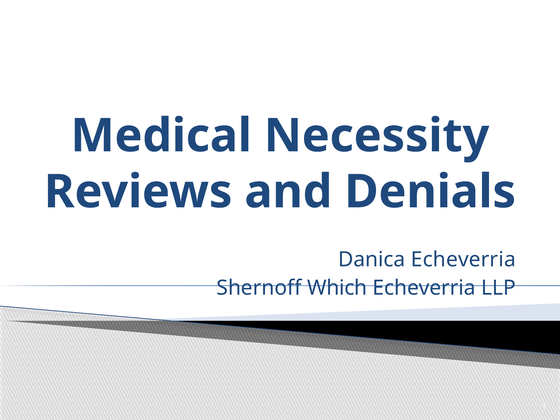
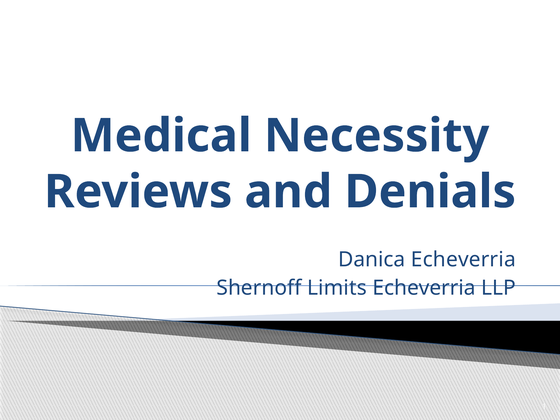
Which: Which -> Limits
